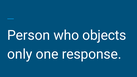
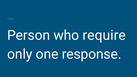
objects: objects -> require
